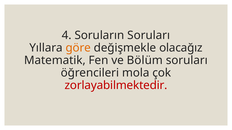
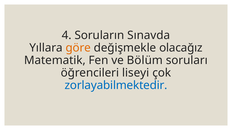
Soruların Soruları: Soruları -> Sınavda
mola: mola -> liseyi
zorlayabilmektedir colour: red -> blue
